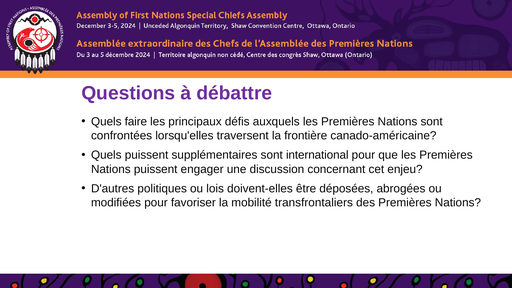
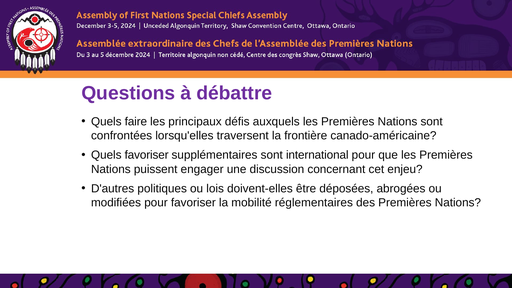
Quels puissent: puissent -> favoriser
transfrontaliers: transfrontaliers -> réglementaires
